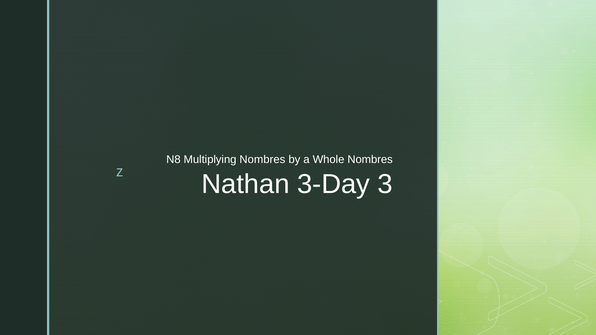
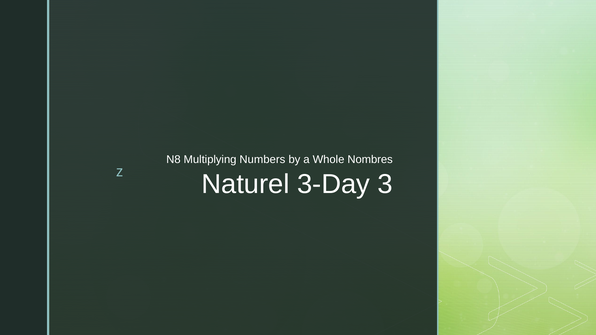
Multiplying Nombres: Nombres -> Numbers
Nathan: Nathan -> Naturel
